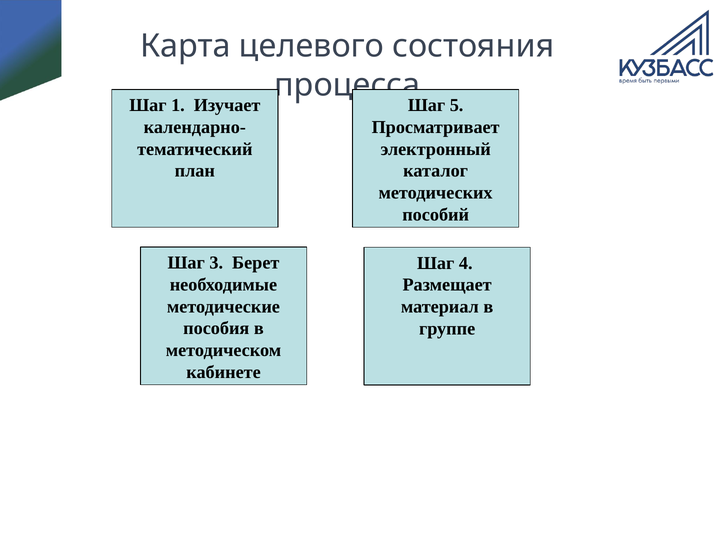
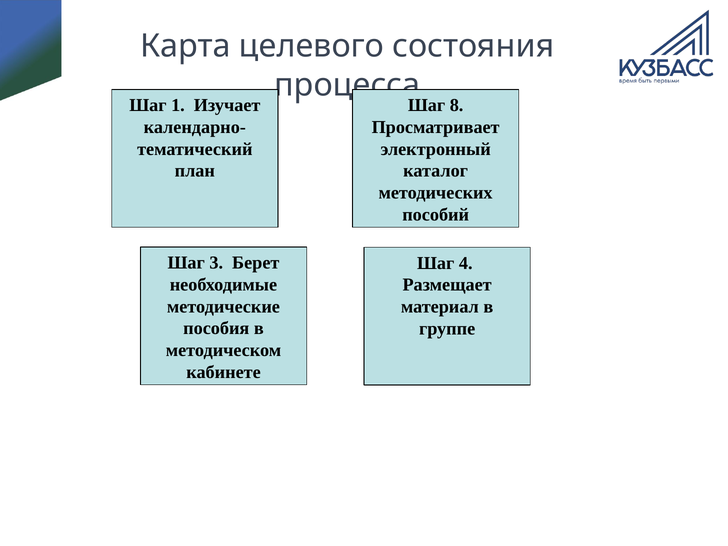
5: 5 -> 8
